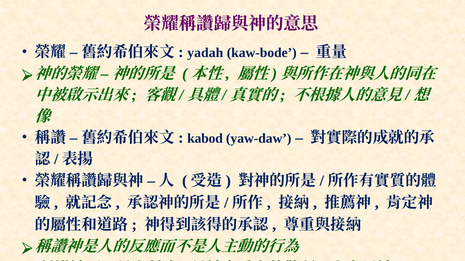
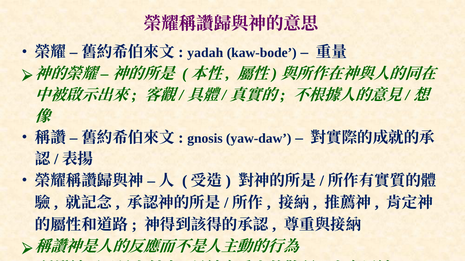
kabod: kabod -> gnosis
